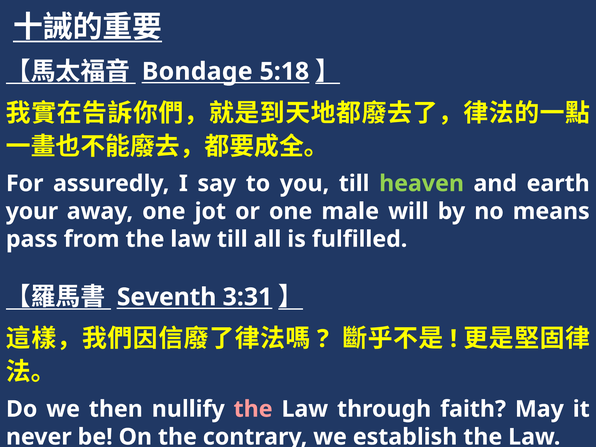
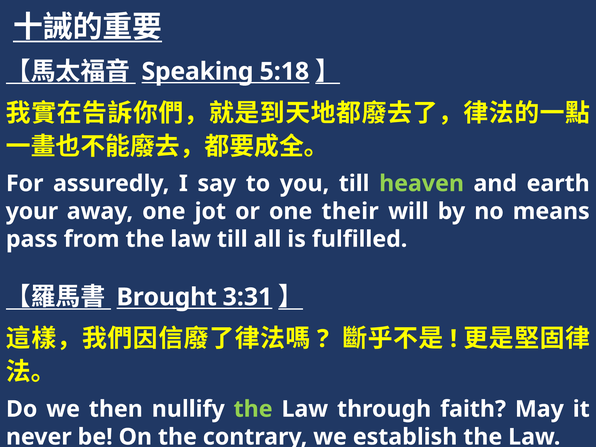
Bondage: Bondage -> Speaking
male: male -> their
Seventh: Seventh -> Brought
the at (253, 409) colour: pink -> light green
